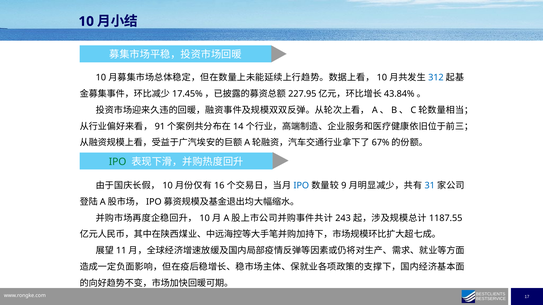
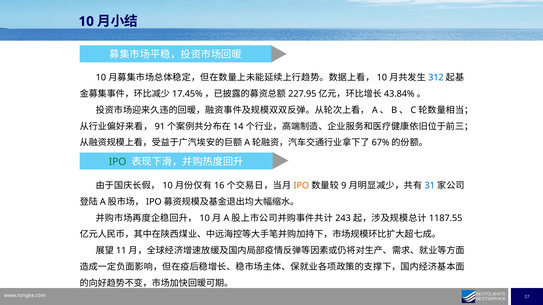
IPO at (301, 186) colour: blue -> orange
